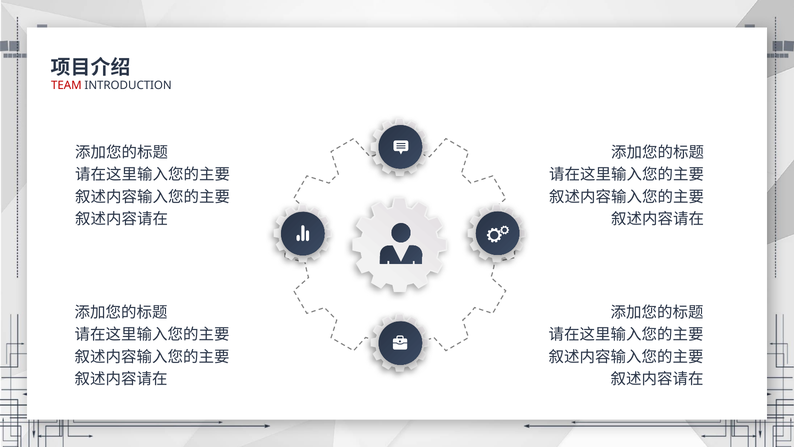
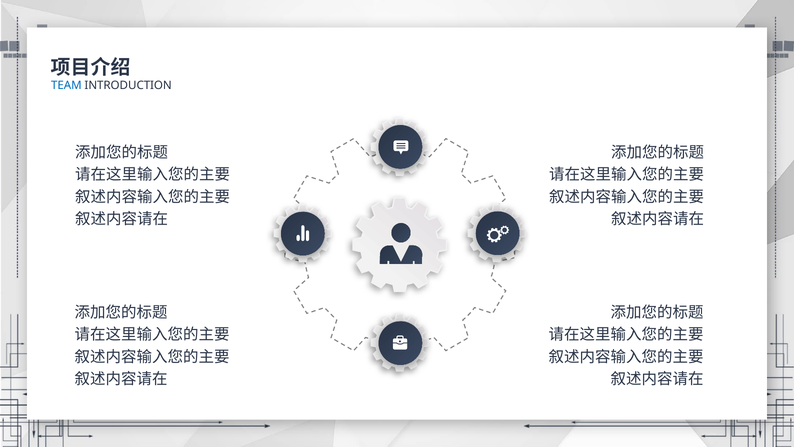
TEAM colour: red -> blue
